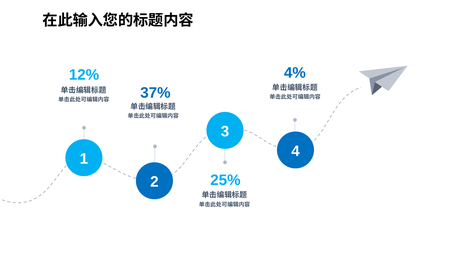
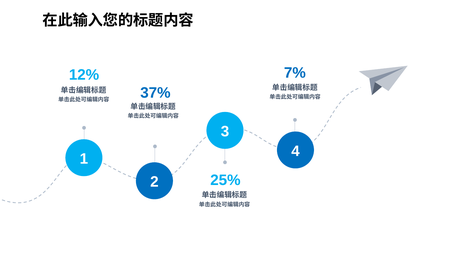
4%: 4% -> 7%
